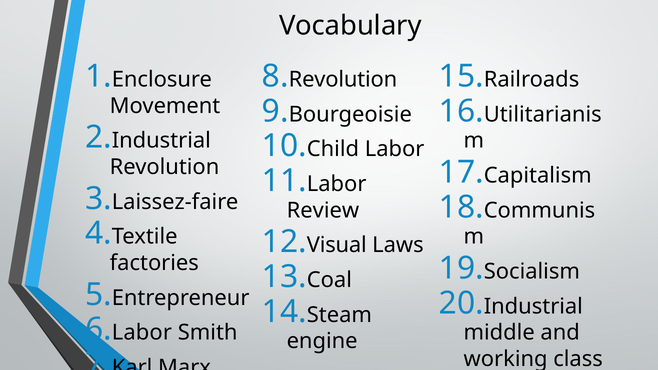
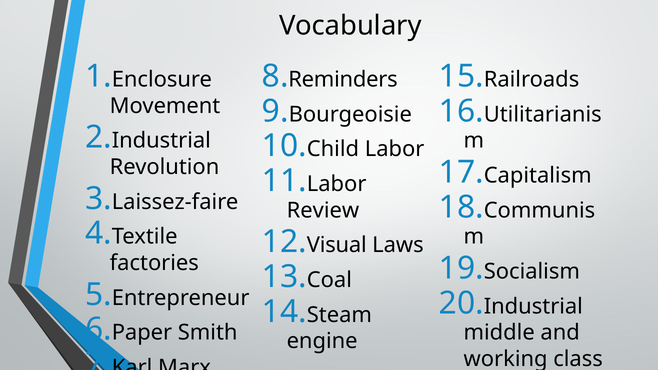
Revolution at (343, 80): Revolution -> Reminders
Labor at (142, 333): Labor -> Paper
